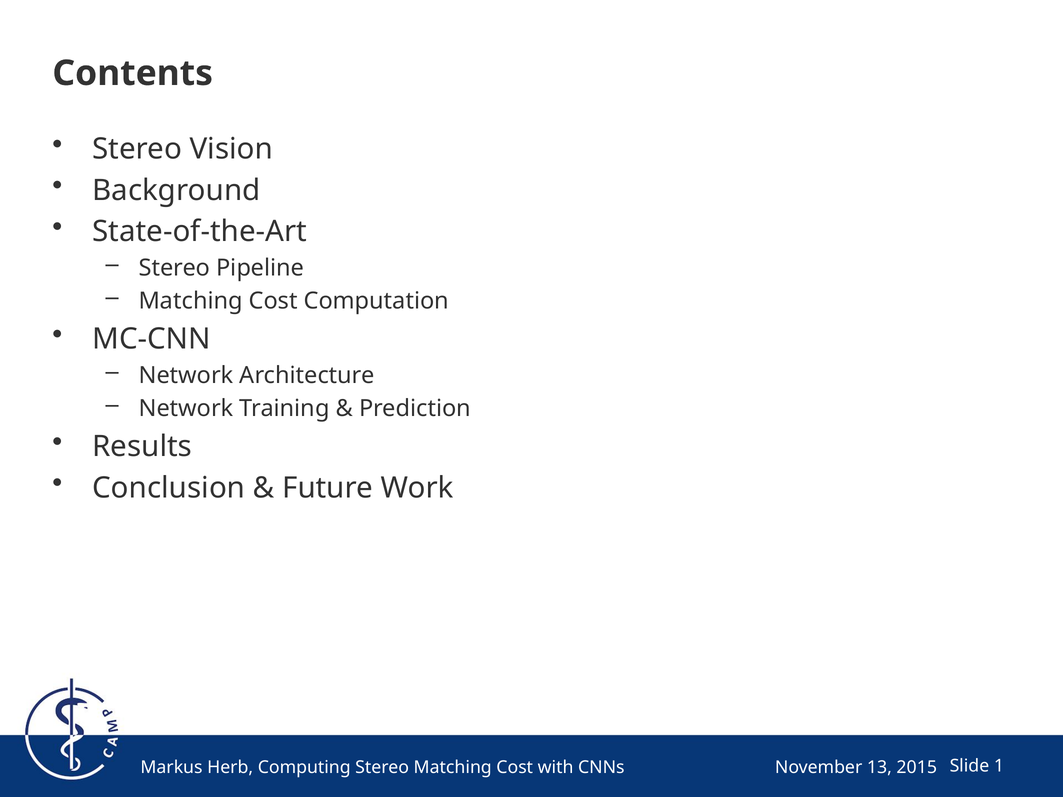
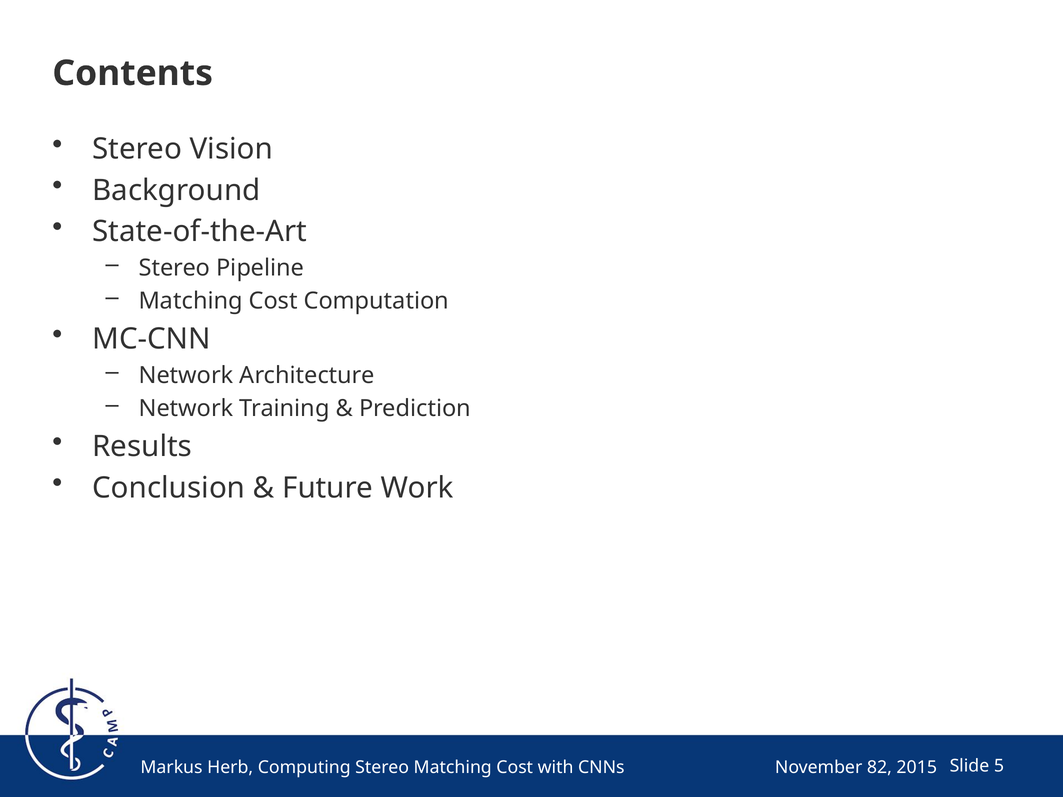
13: 13 -> 82
1: 1 -> 5
